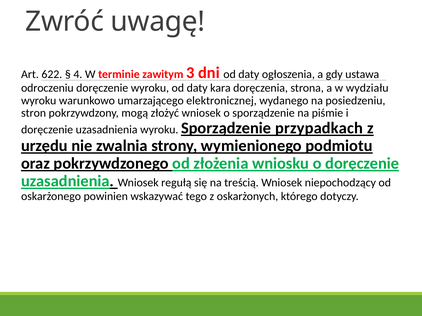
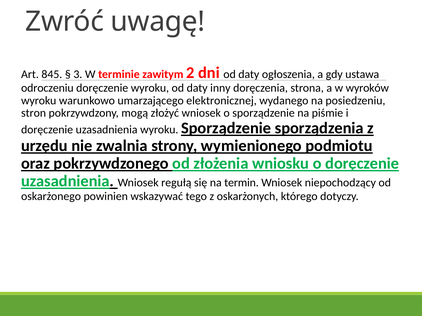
622: 622 -> 845
4: 4 -> 3
3: 3 -> 2
kara: kara -> inny
wydziału: wydziału -> wyroków
przypadkach: przypadkach -> sporządzenia
treścią: treścią -> termin
